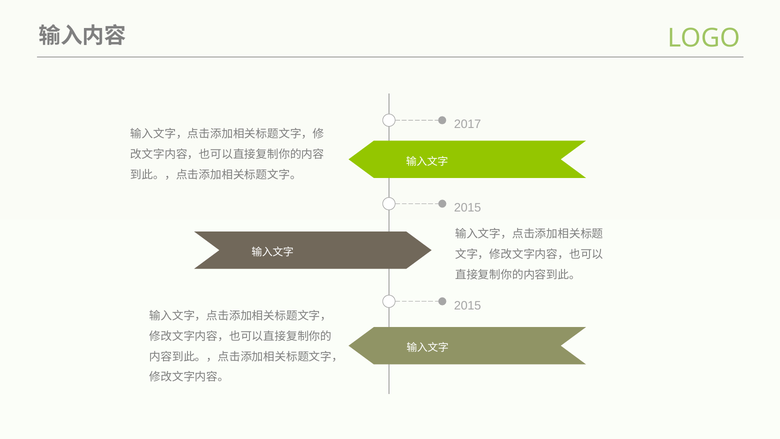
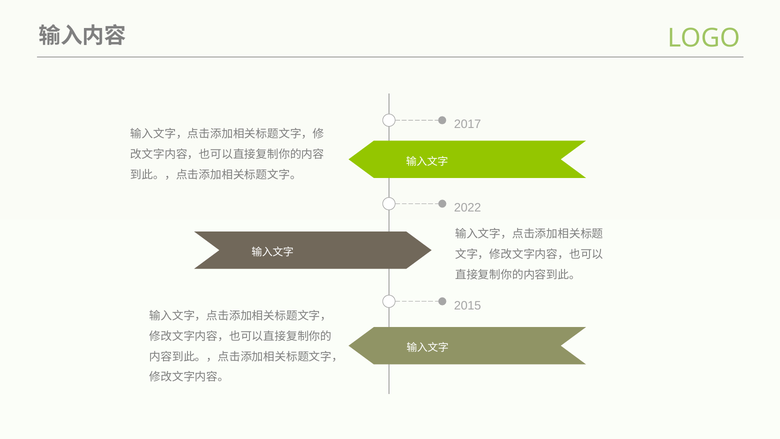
2015 at (468, 208): 2015 -> 2022
